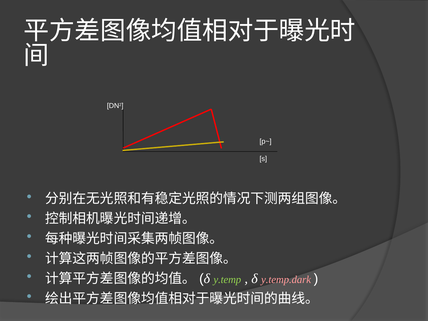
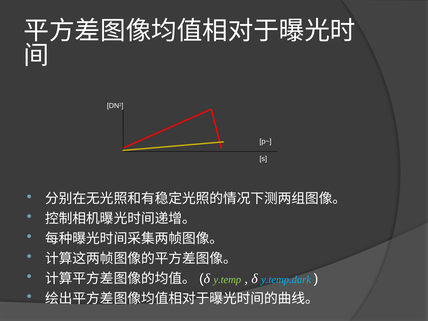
y.temp.dark colour: pink -> light blue
